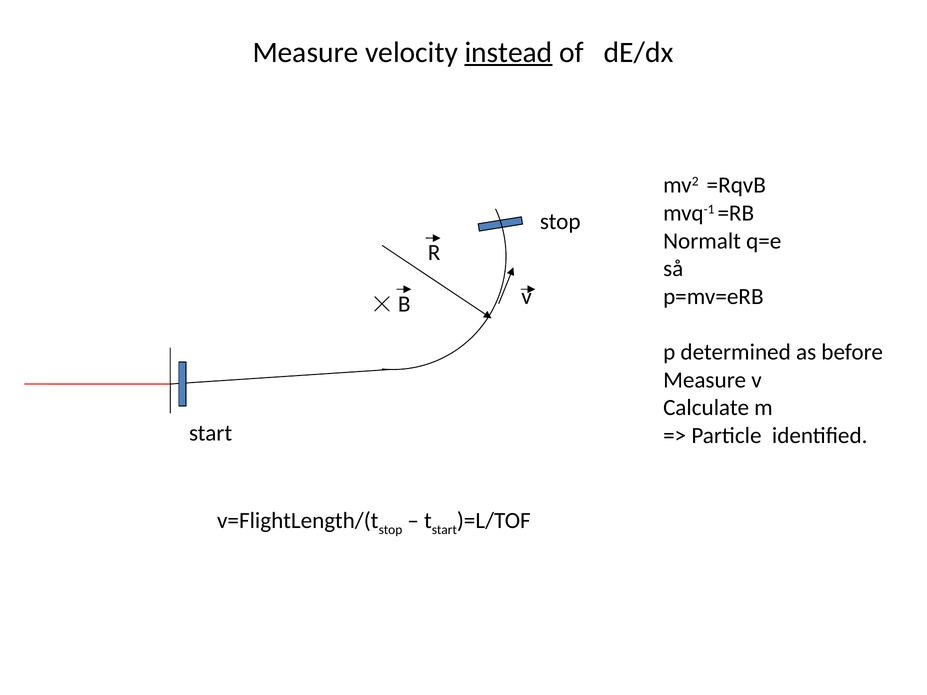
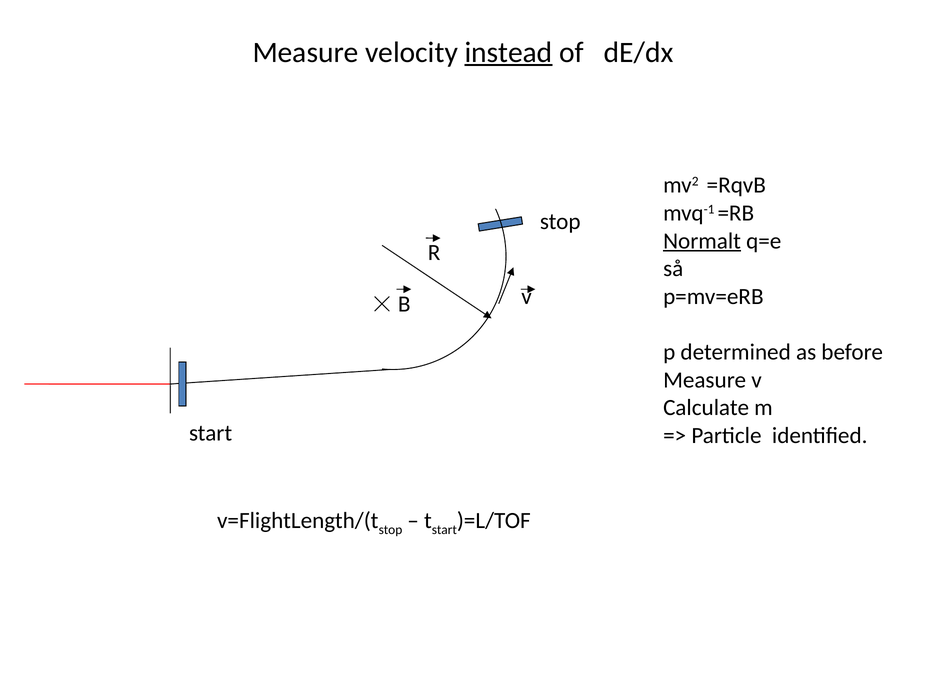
Normalt underline: none -> present
